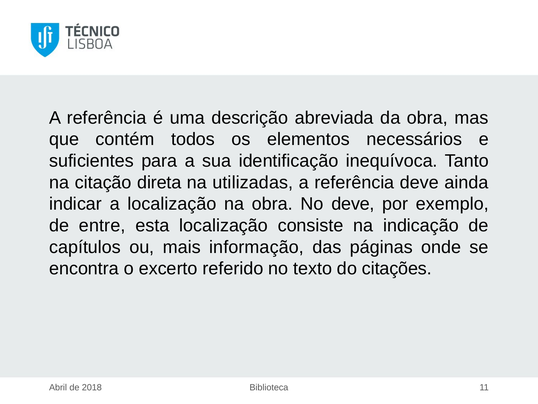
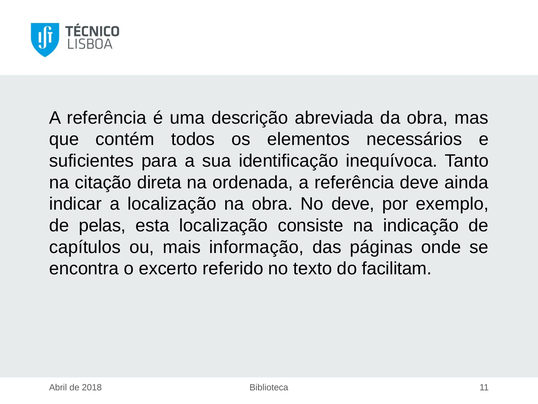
utilizadas: utilizadas -> ordenada
entre: entre -> pelas
citações: citações -> facilitam
